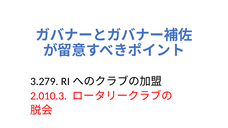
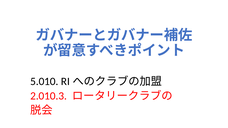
3.279: 3.279 -> 5.010
